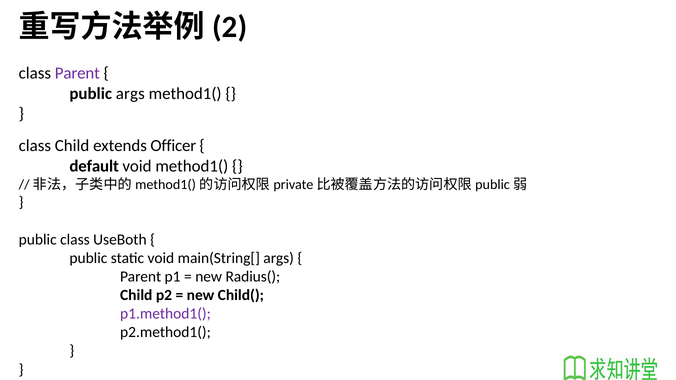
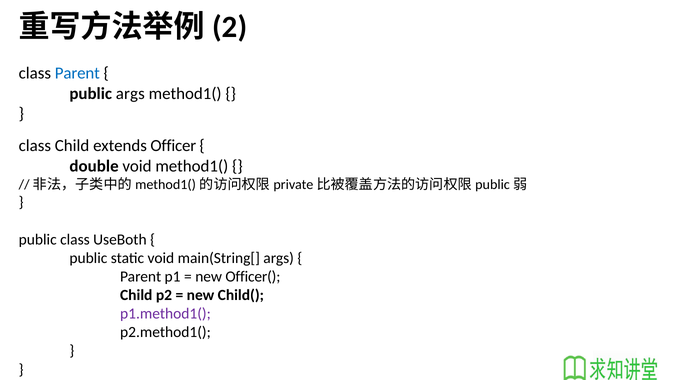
Parent at (77, 73) colour: purple -> blue
default: default -> double
Radius(: Radius( -> Officer(
